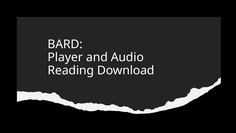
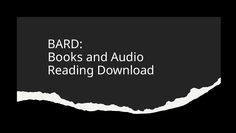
Player: Player -> Books
